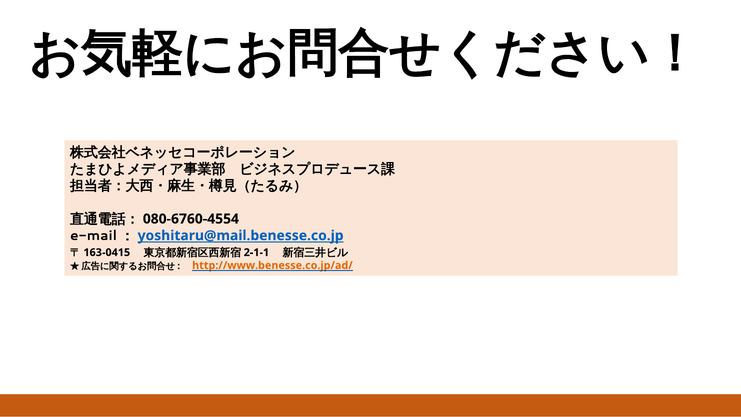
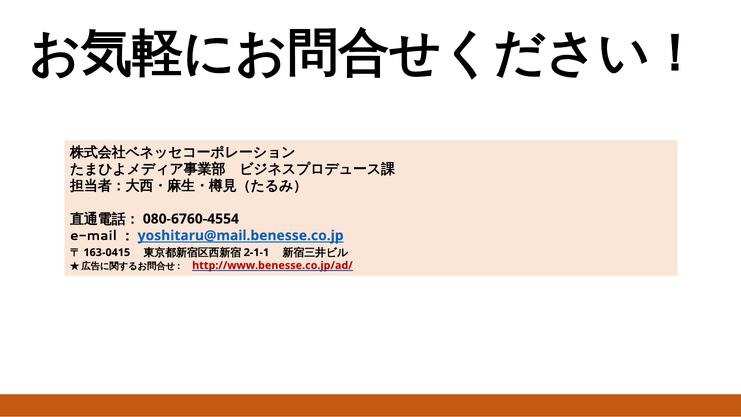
http://www.benesse.co.jp/ad/ colour: orange -> red
